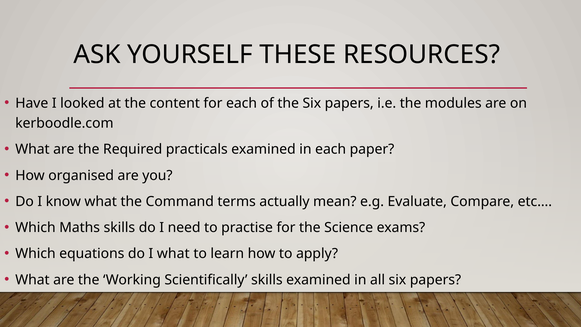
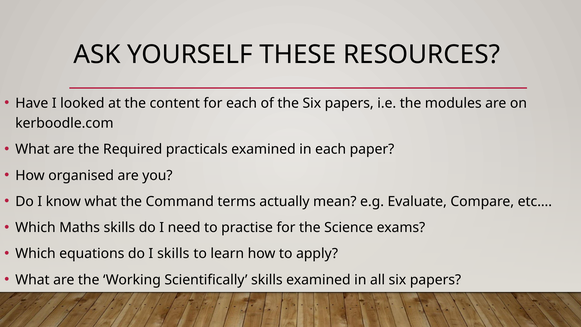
I what: what -> skills
